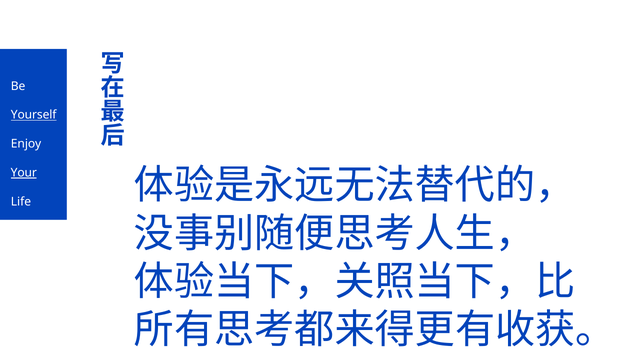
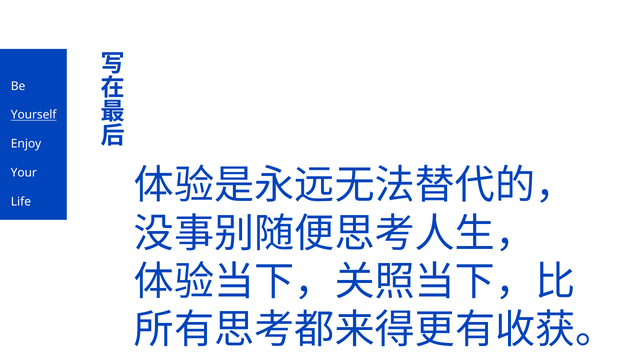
Your underline: present -> none
